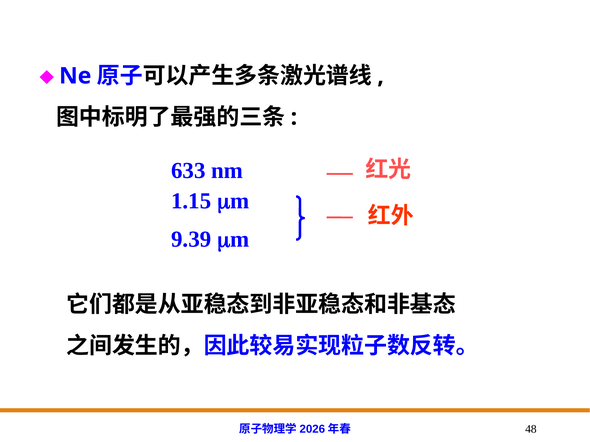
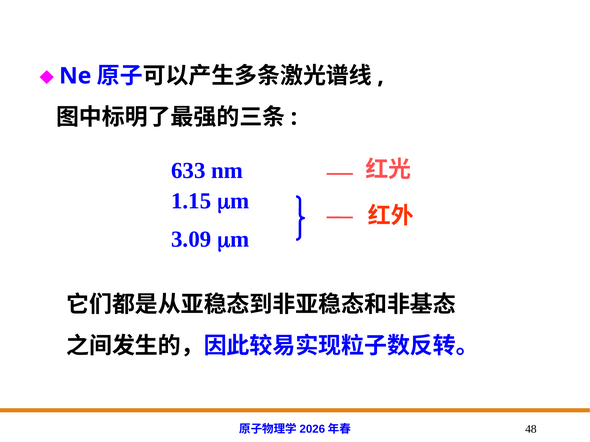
9.39: 9.39 -> 3.09
